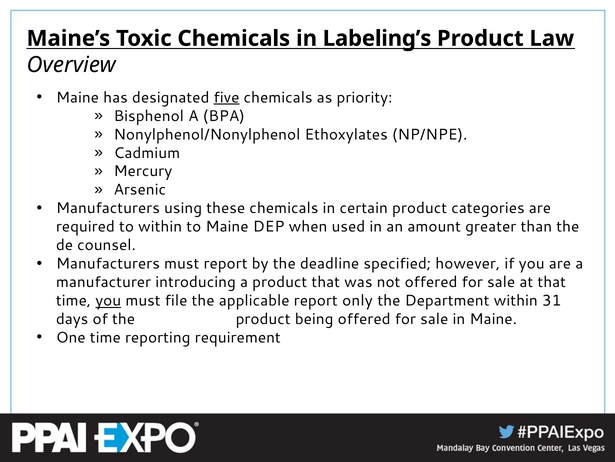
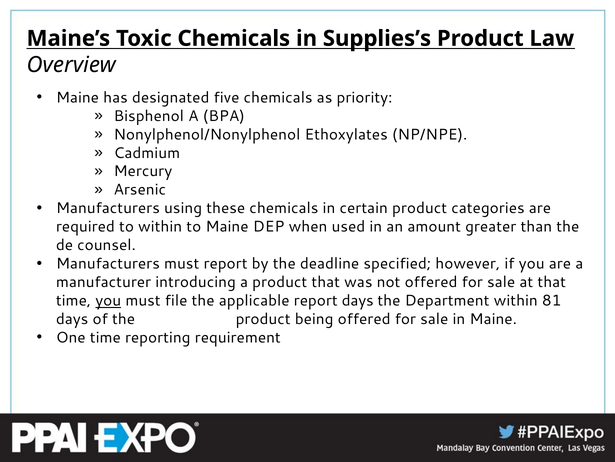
Labeling’s: Labeling’s -> Supplies’s
five underline: present -> none
report only: only -> days
31: 31 -> 81
